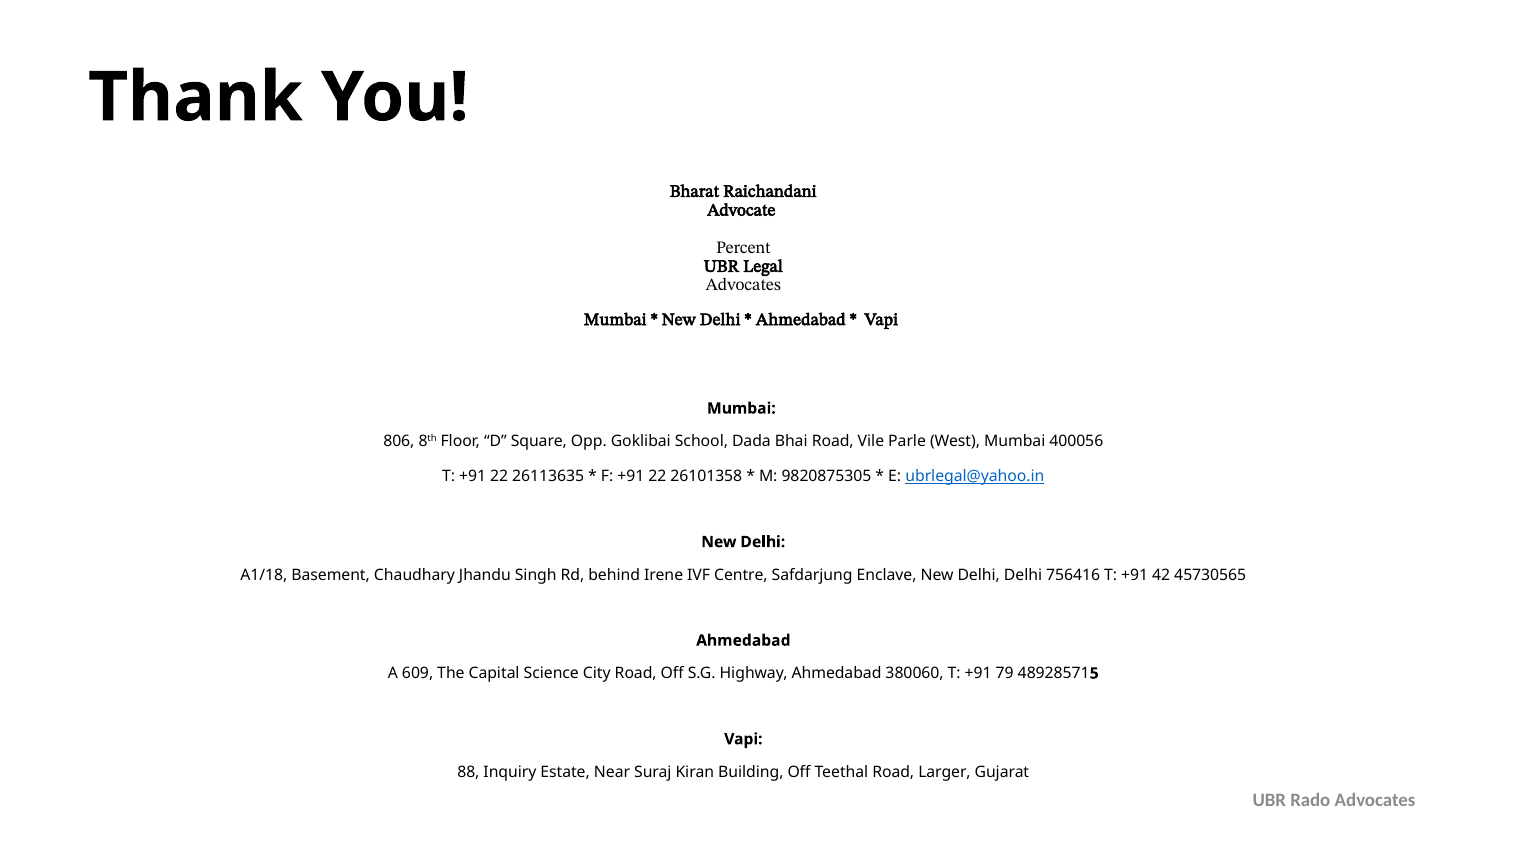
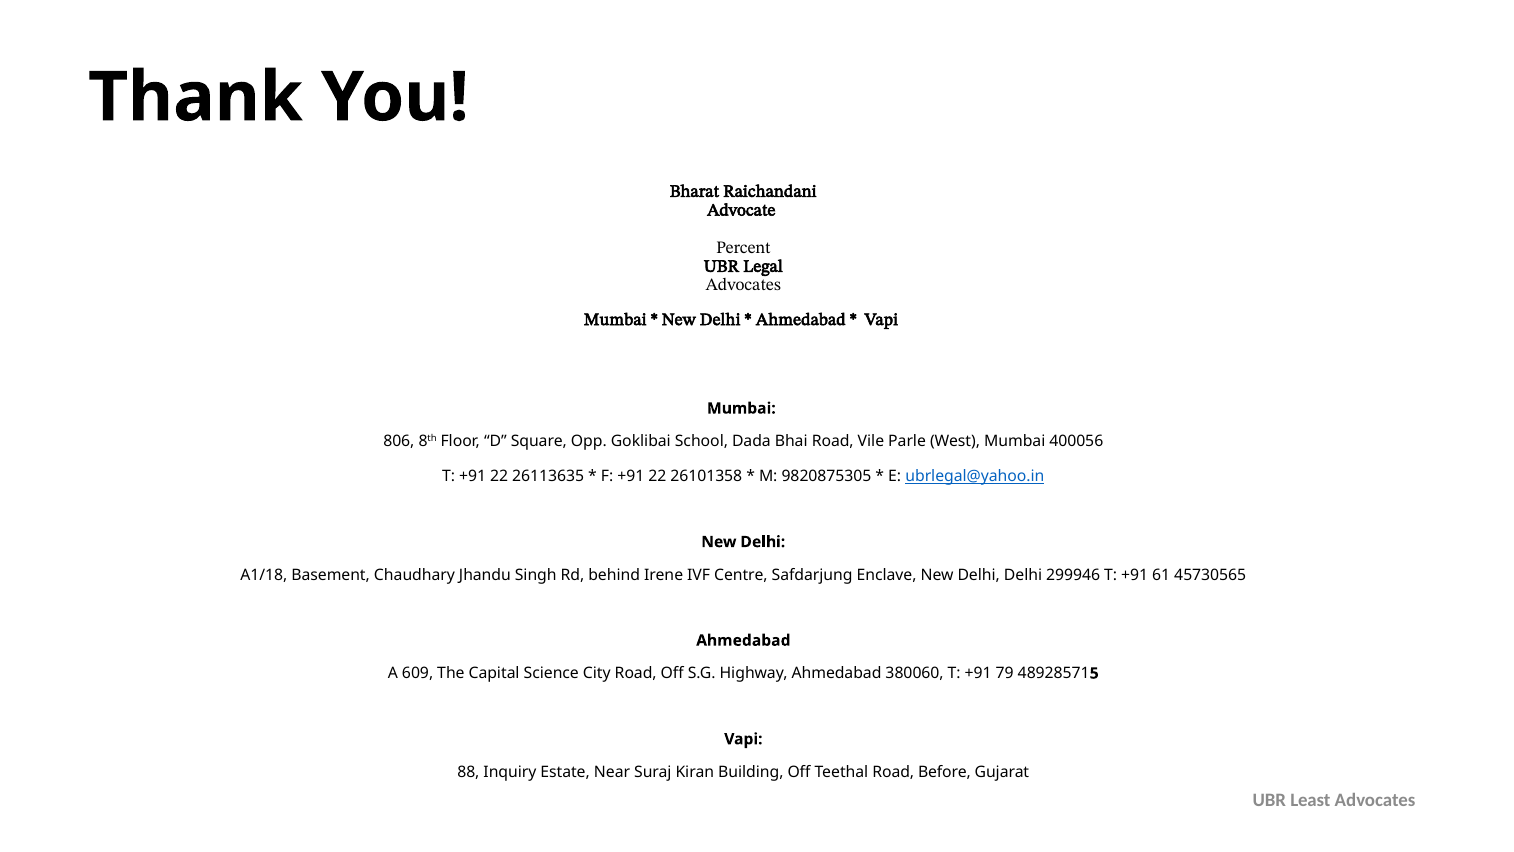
756416: 756416 -> 299946
42: 42 -> 61
Larger: Larger -> Before
Rado: Rado -> Least
